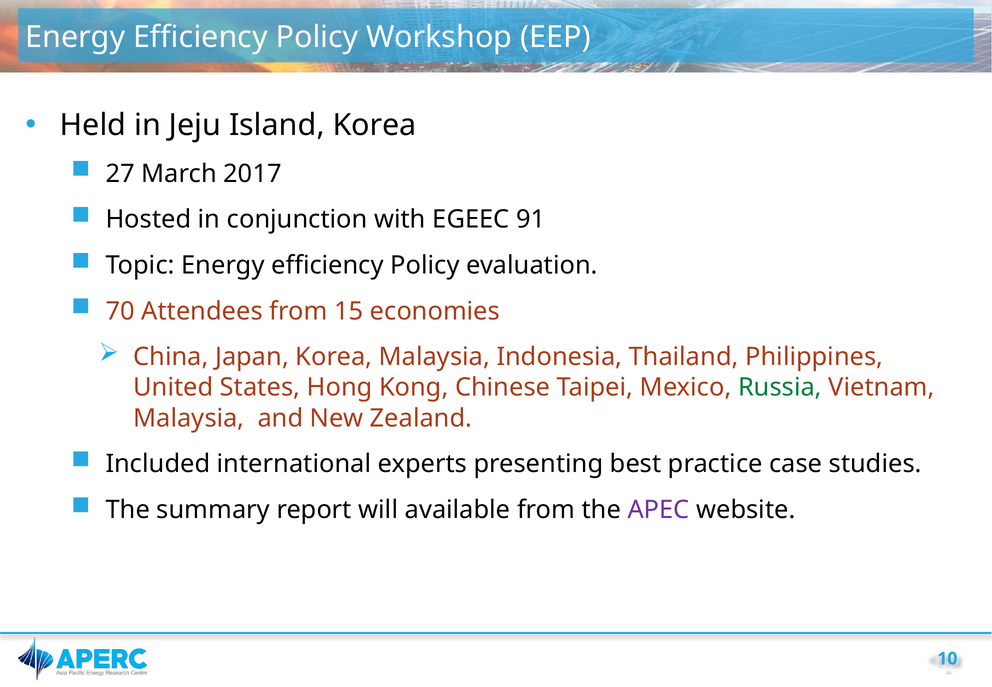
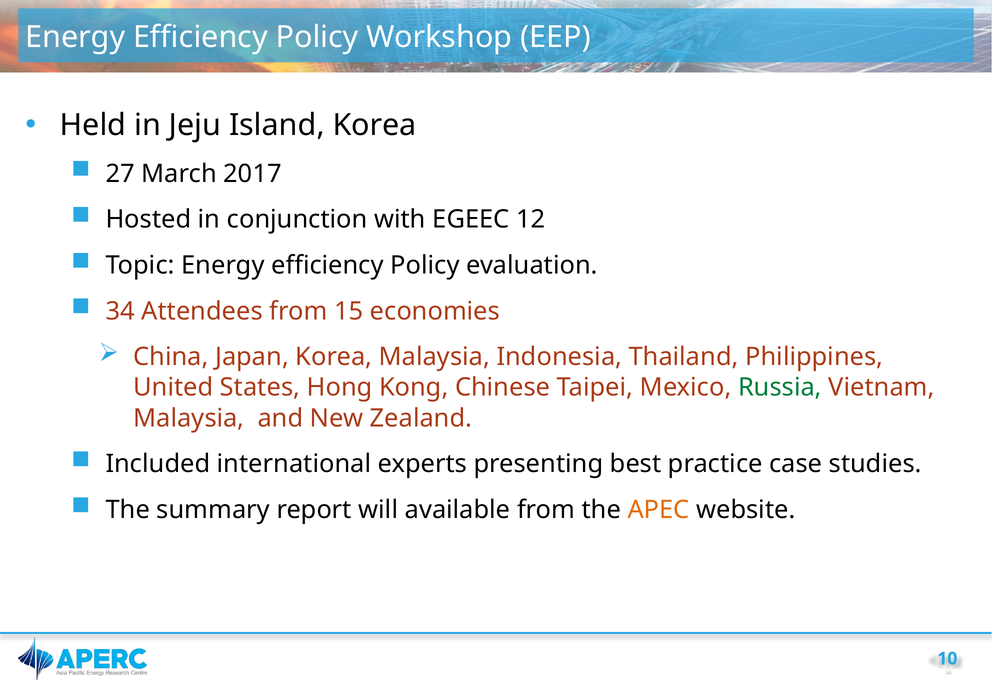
91: 91 -> 12
70: 70 -> 34
APEC colour: purple -> orange
